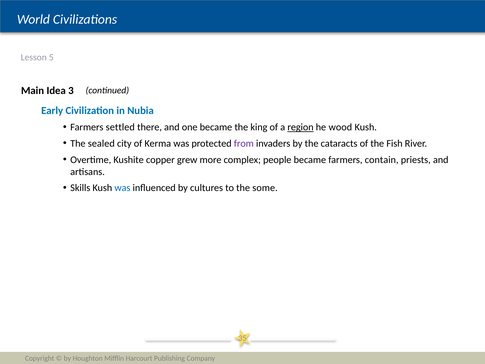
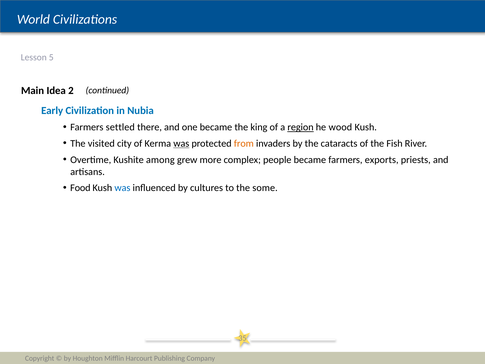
3: 3 -> 2
sealed: sealed -> visited
was at (181, 143) underline: none -> present
from colour: purple -> orange
copper: copper -> among
contain: contain -> exports
Skills: Skills -> Food
